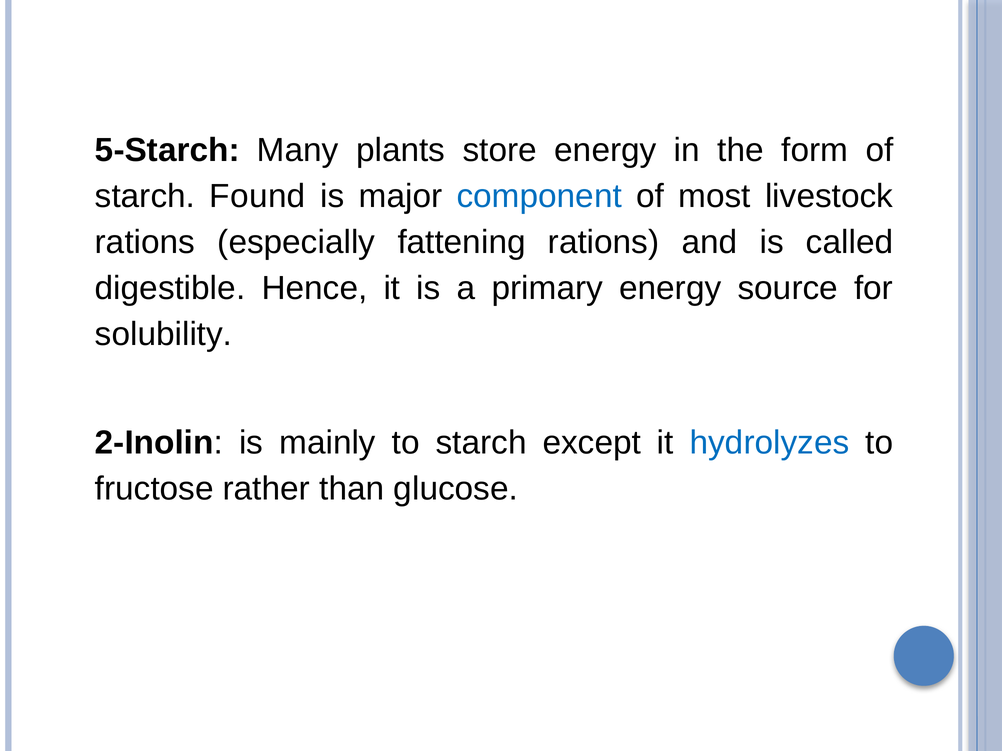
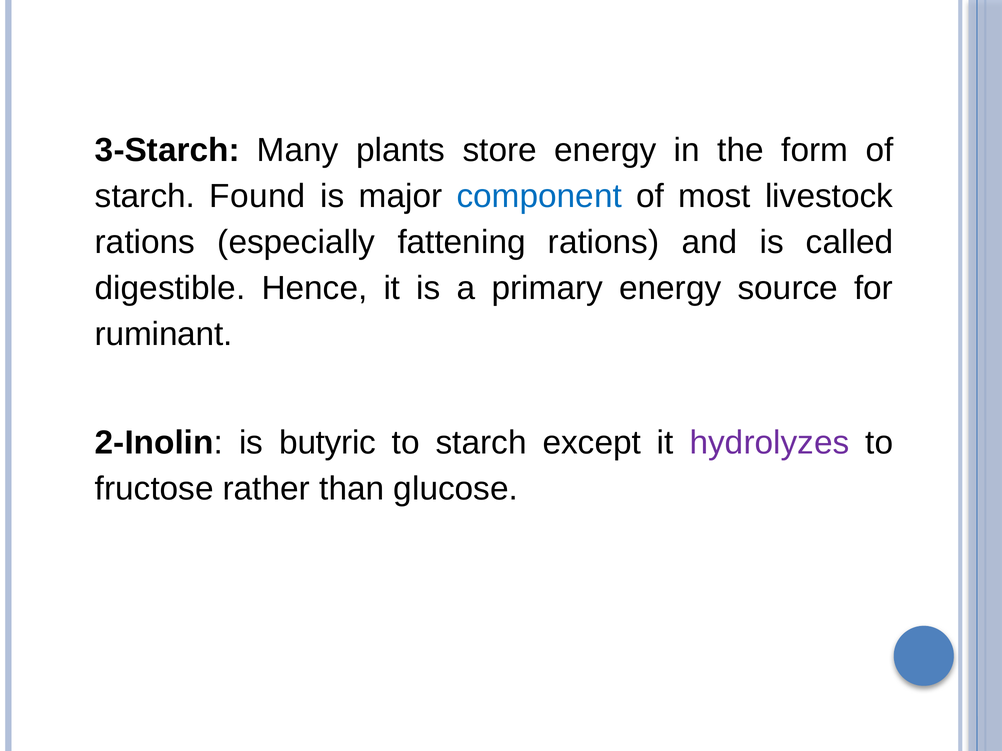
5-Starch: 5-Starch -> 3-Starch
solubility: solubility -> ruminant
mainly: mainly -> butyric
hydrolyzes colour: blue -> purple
